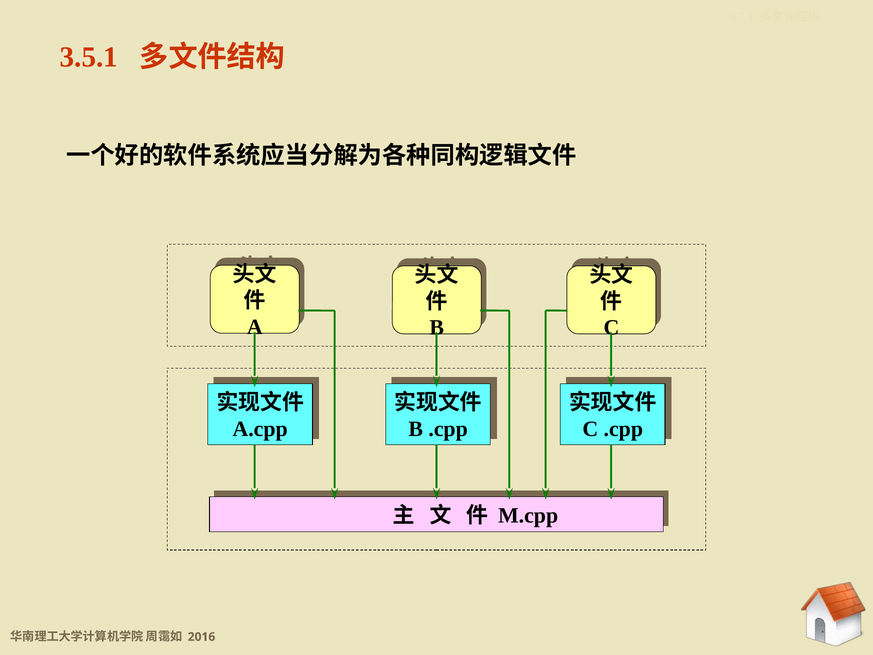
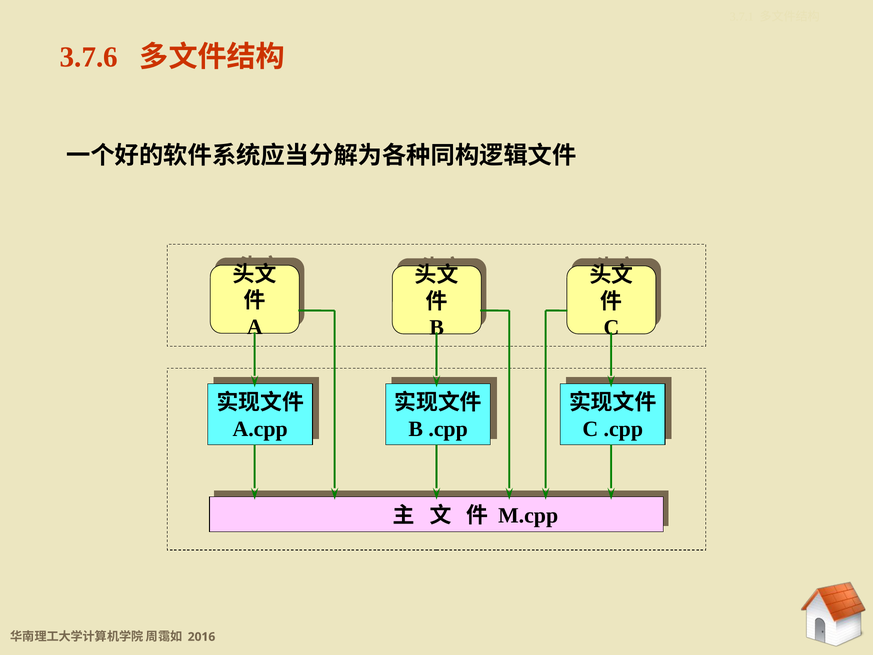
3.5.1: 3.5.1 -> 3.7.6
